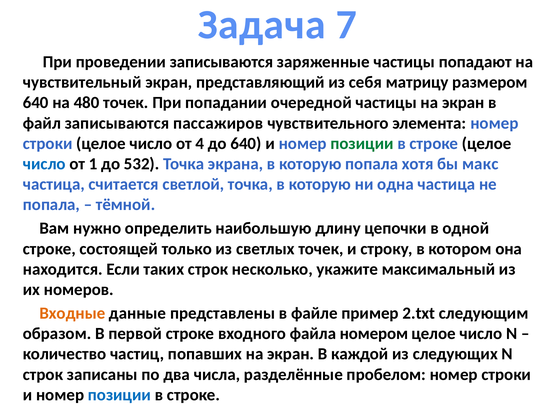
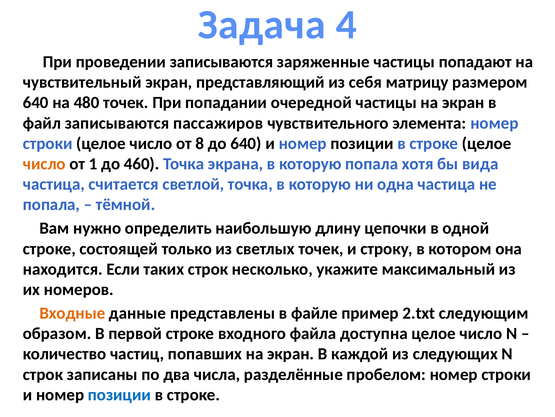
7: 7 -> 4
4: 4 -> 8
позиции at (362, 143) colour: green -> black
число at (44, 164) colour: blue -> orange
532: 532 -> 460
макс: макс -> вида
номером: номером -> доступна
